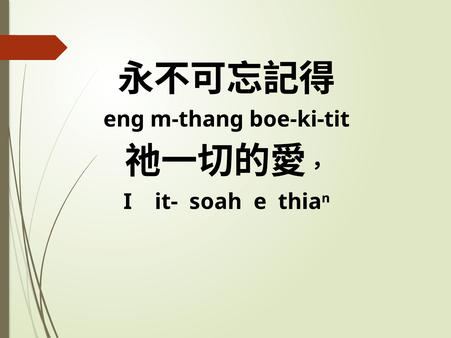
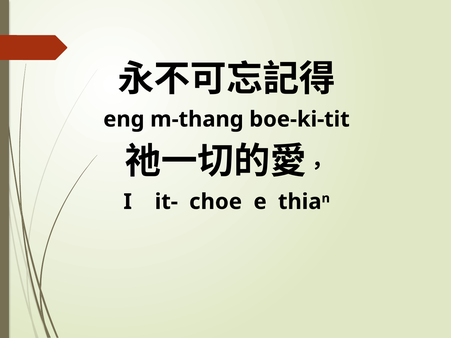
soah: soah -> choe
